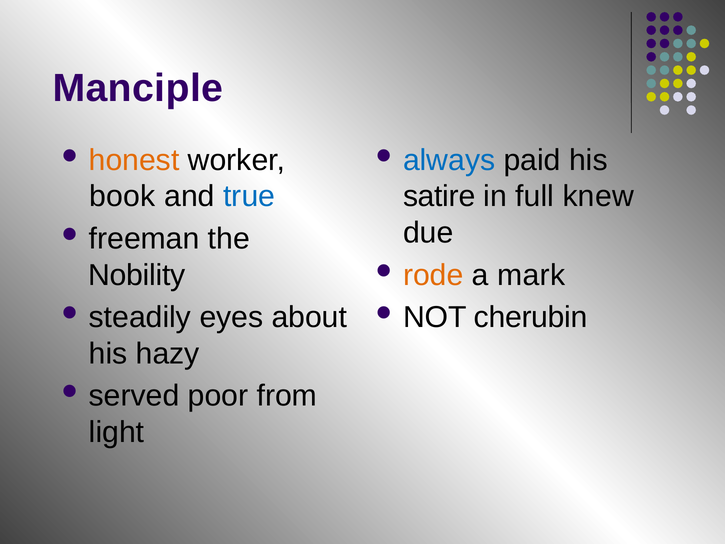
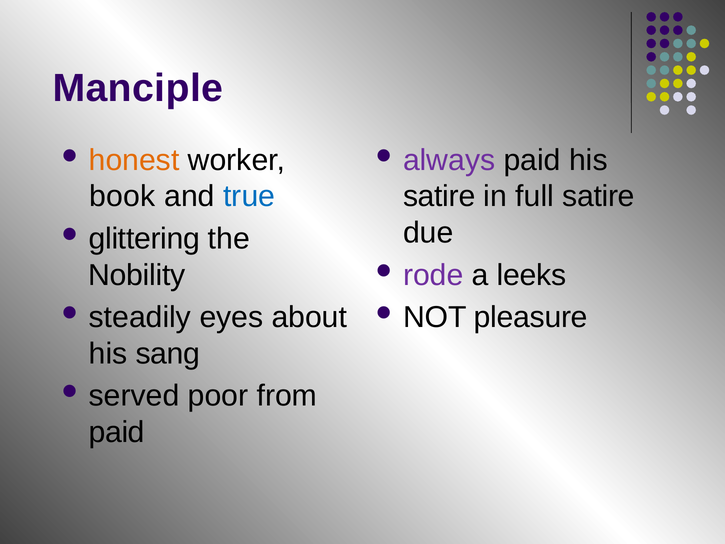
always colour: blue -> purple
full knew: knew -> satire
freeman: freeman -> glittering
rode colour: orange -> purple
mark: mark -> leeks
cherubin: cherubin -> pleasure
hazy: hazy -> sang
light at (116, 432): light -> paid
